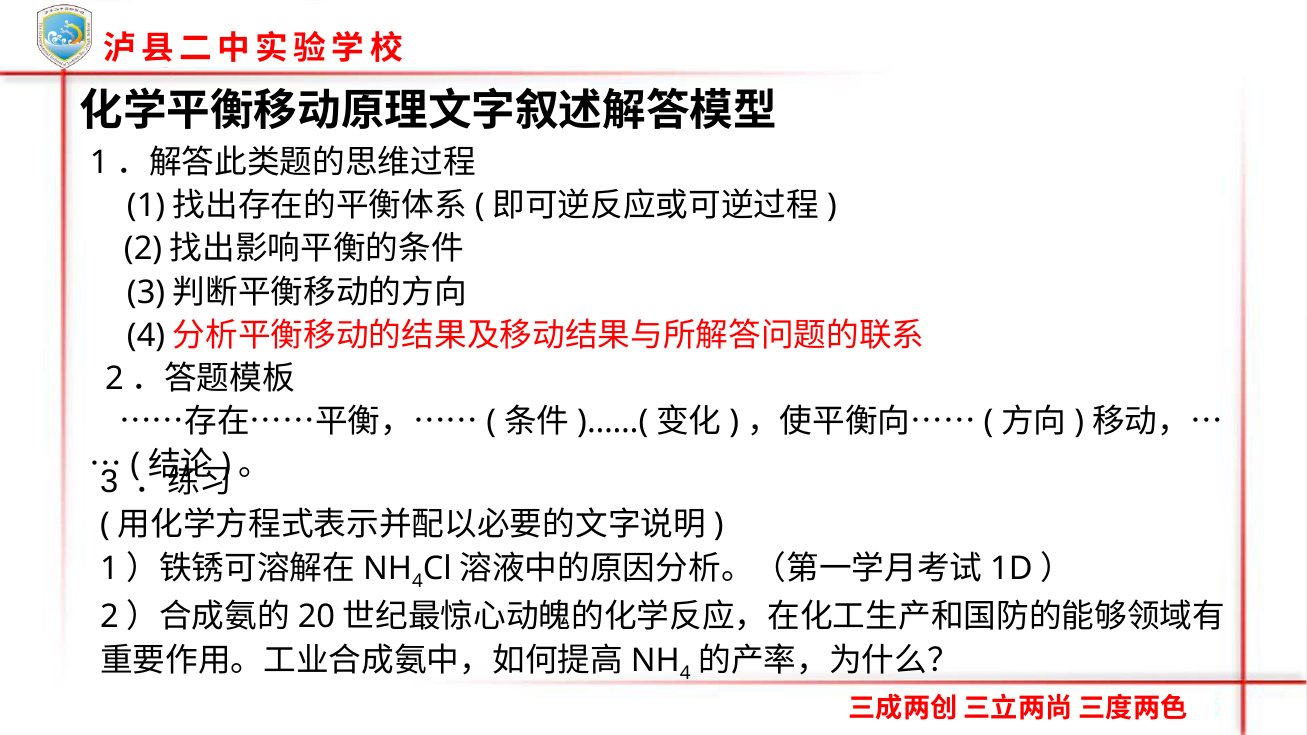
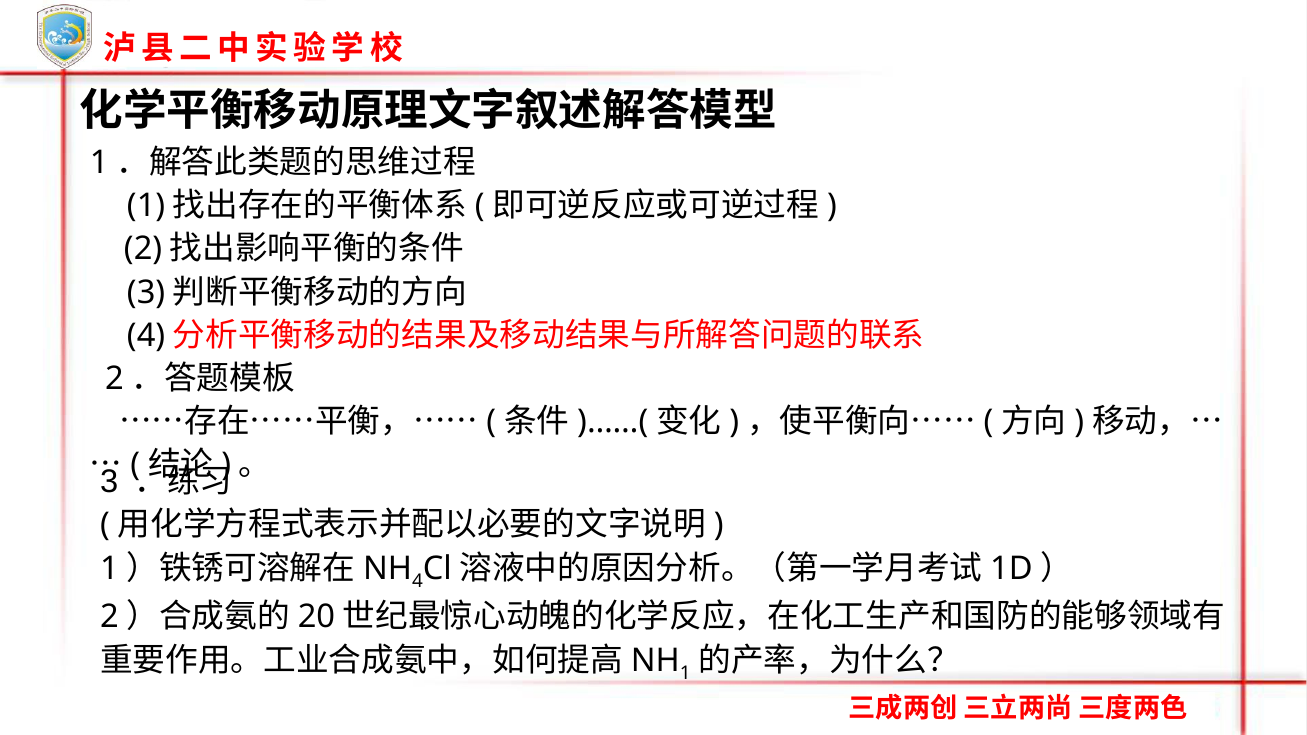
4 at (685, 674): 4 -> 1
